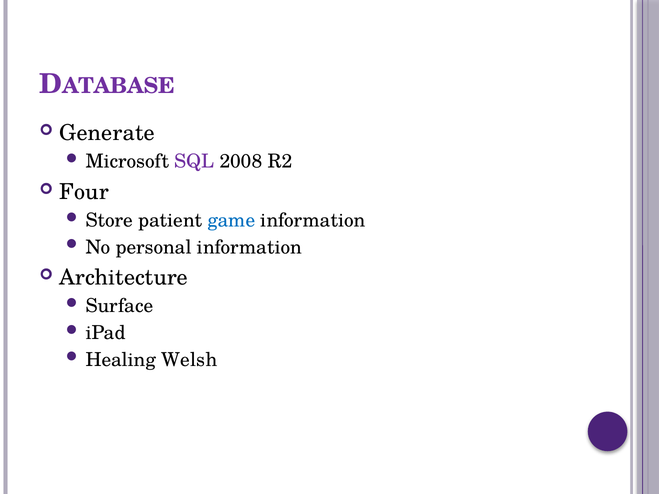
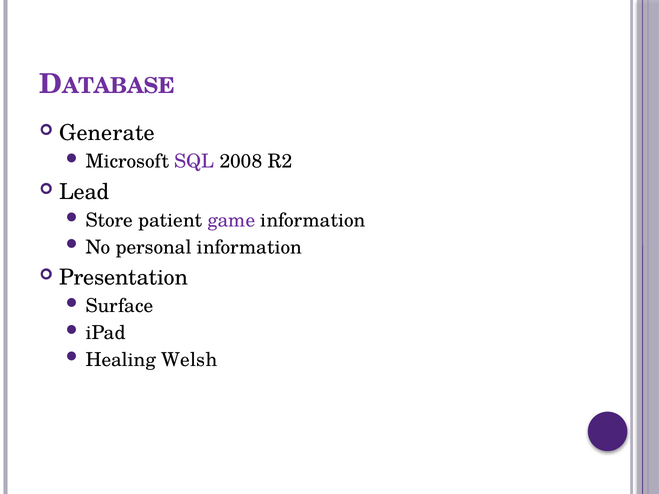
Four: Four -> Lead
game colour: blue -> purple
Architecture: Architecture -> Presentation
